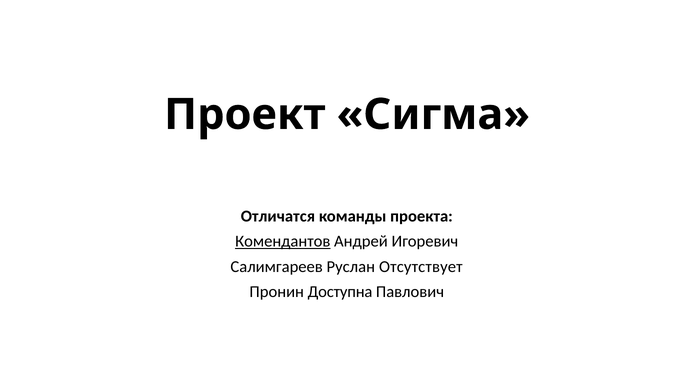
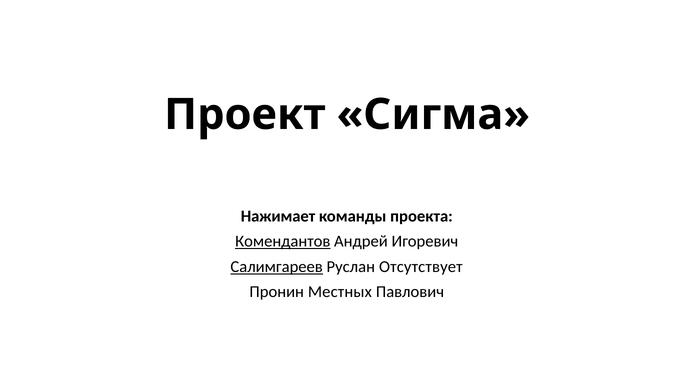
Отличатся: Отличатся -> Нажимает
Салимгареев underline: none -> present
Доступна: Доступна -> Местных
